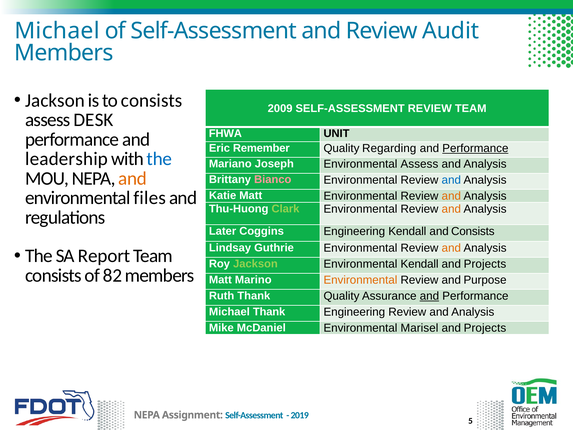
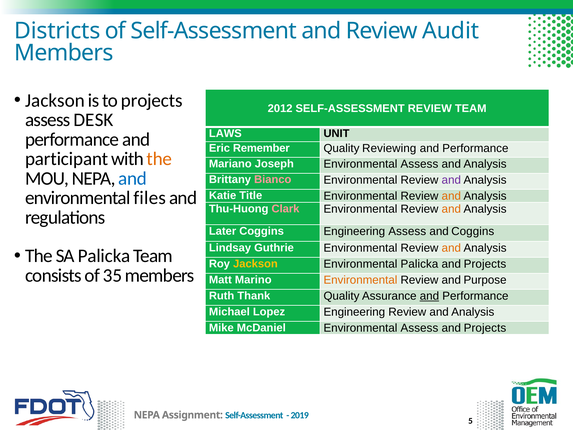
Michael at (57, 31): Michael -> Districts
to consists: consists -> projects
2009: 2009 -> 2012
FHWA: FHWA -> LAWS
Regarding: Regarding -> Reviewing
Performance at (475, 148) underline: present -> none
leadership: leadership -> participant
the at (159, 159) colour: blue -> orange
and at (133, 178) colour: orange -> blue
and at (451, 180) colour: blue -> purple
Katie Matt: Matt -> Title
Clark colour: light green -> pink
Engineering Kendall: Kendall -> Assess
and Consists: Consists -> Coggins
SA Report: Report -> Palicka
Jackson at (255, 264) colour: light green -> yellow
Environmental Kendall: Kendall -> Palicka
82: 82 -> 35
Michael Thank: Thank -> Lopez
McDaniel Environmental Marisel: Marisel -> Assess
